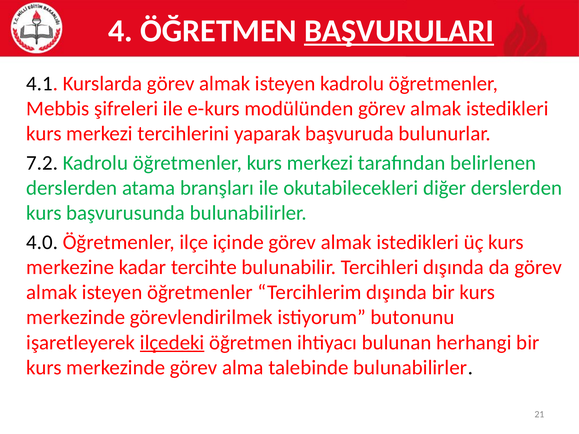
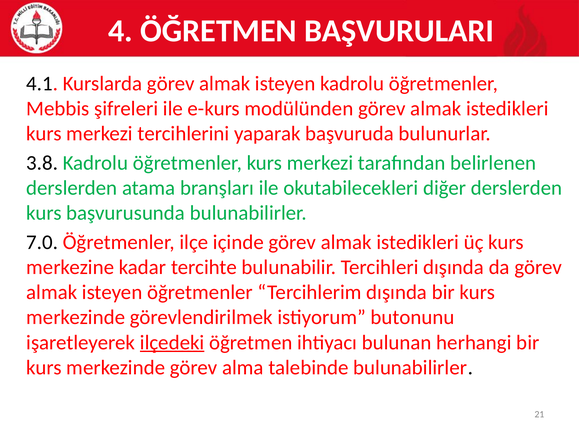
BAŞVURULARI underline: present -> none
7.2: 7.2 -> 3.8
4.0: 4.0 -> 7.0
